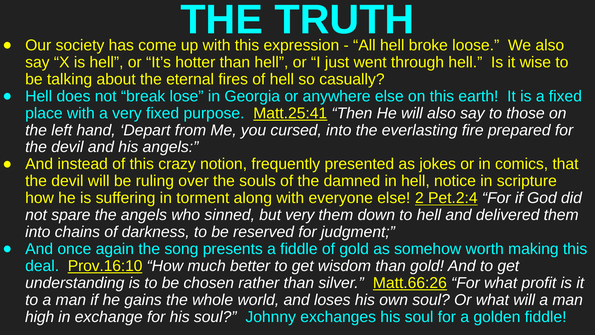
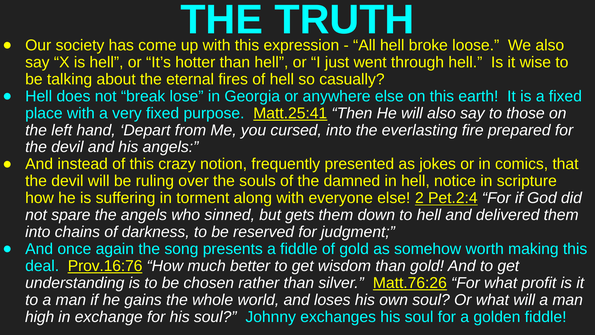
but very: very -> gets
Prov.16:10: Prov.16:10 -> Prov.16:76
Matt.66:26: Matt.66:26 -> Matt.76:26
